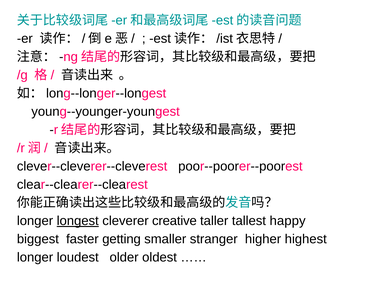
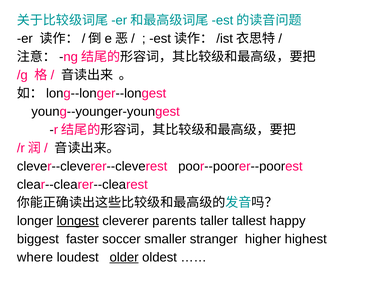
creative: creative -> parents
getting: getting -> soccer
longer at (35, 258): longer -> where
older underline: none -> present
